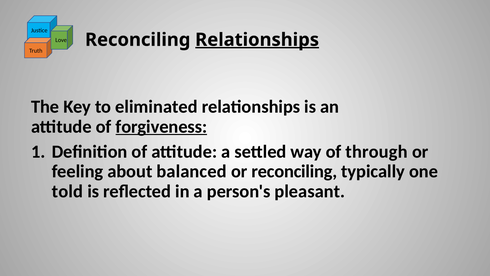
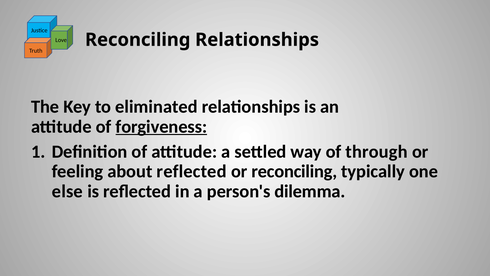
Relationships at (257, 40) underline: present -> none
about balanced: balanced -> reflected
told: told -> else
pleasant: pleasant -> dilemma
